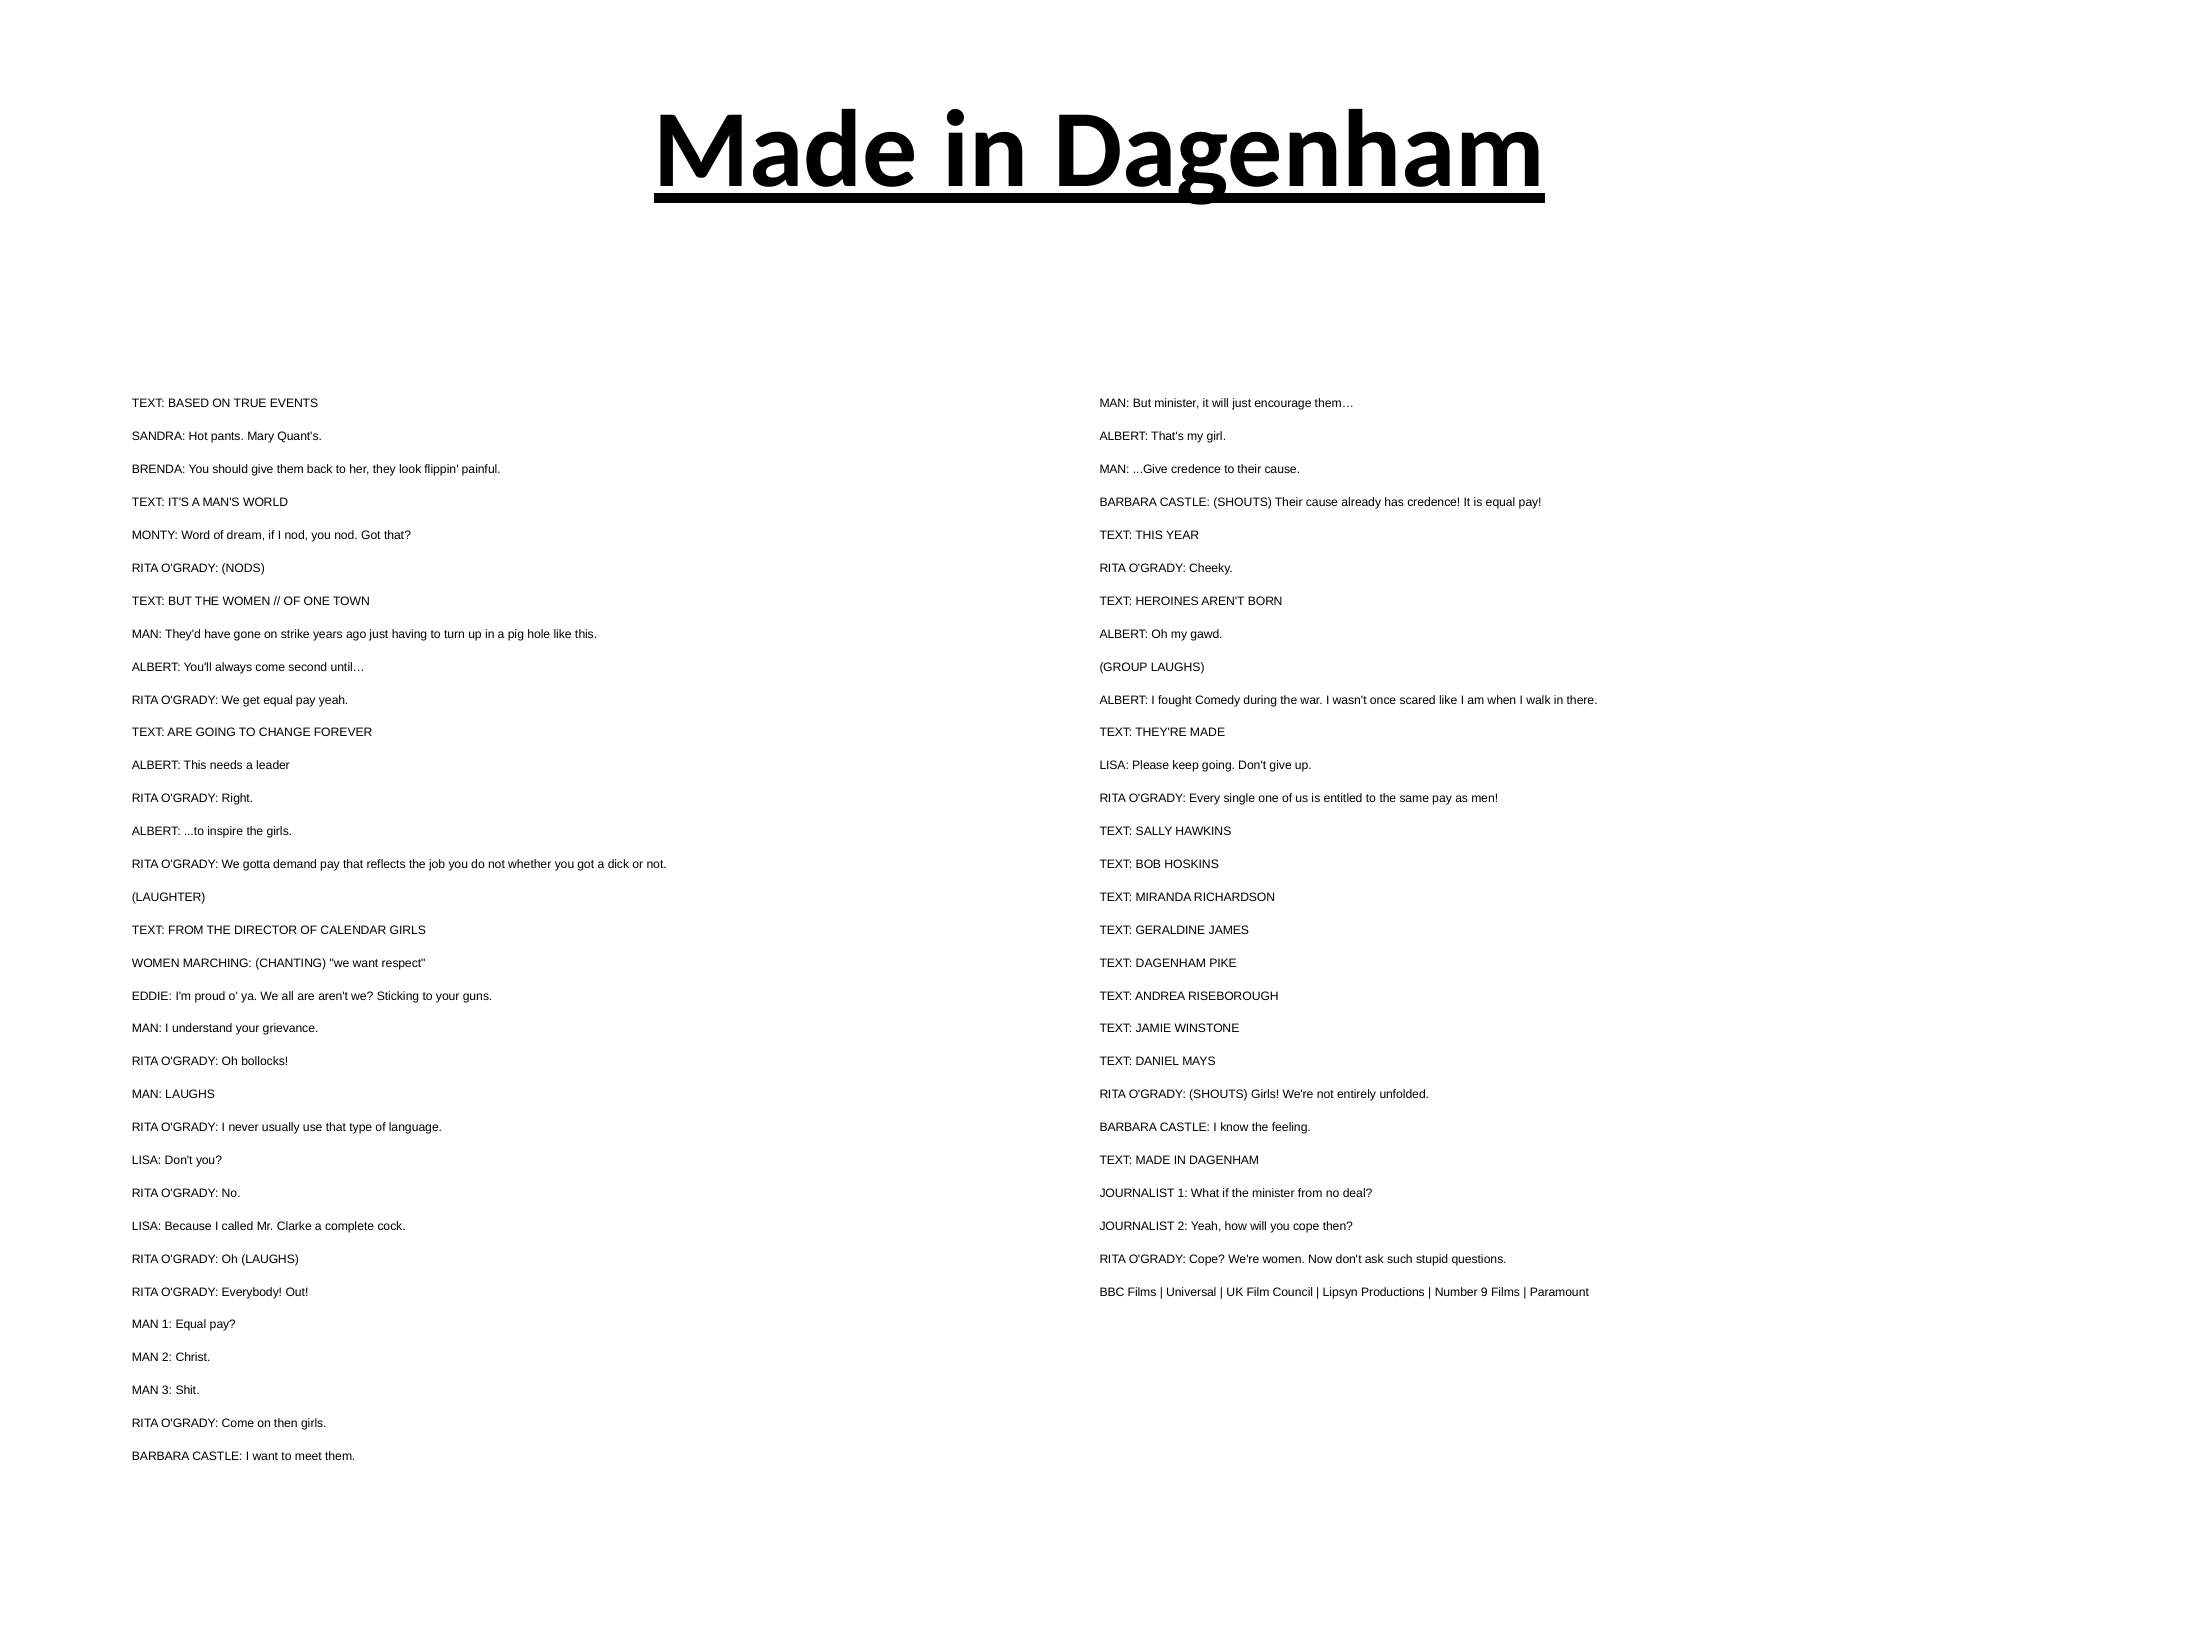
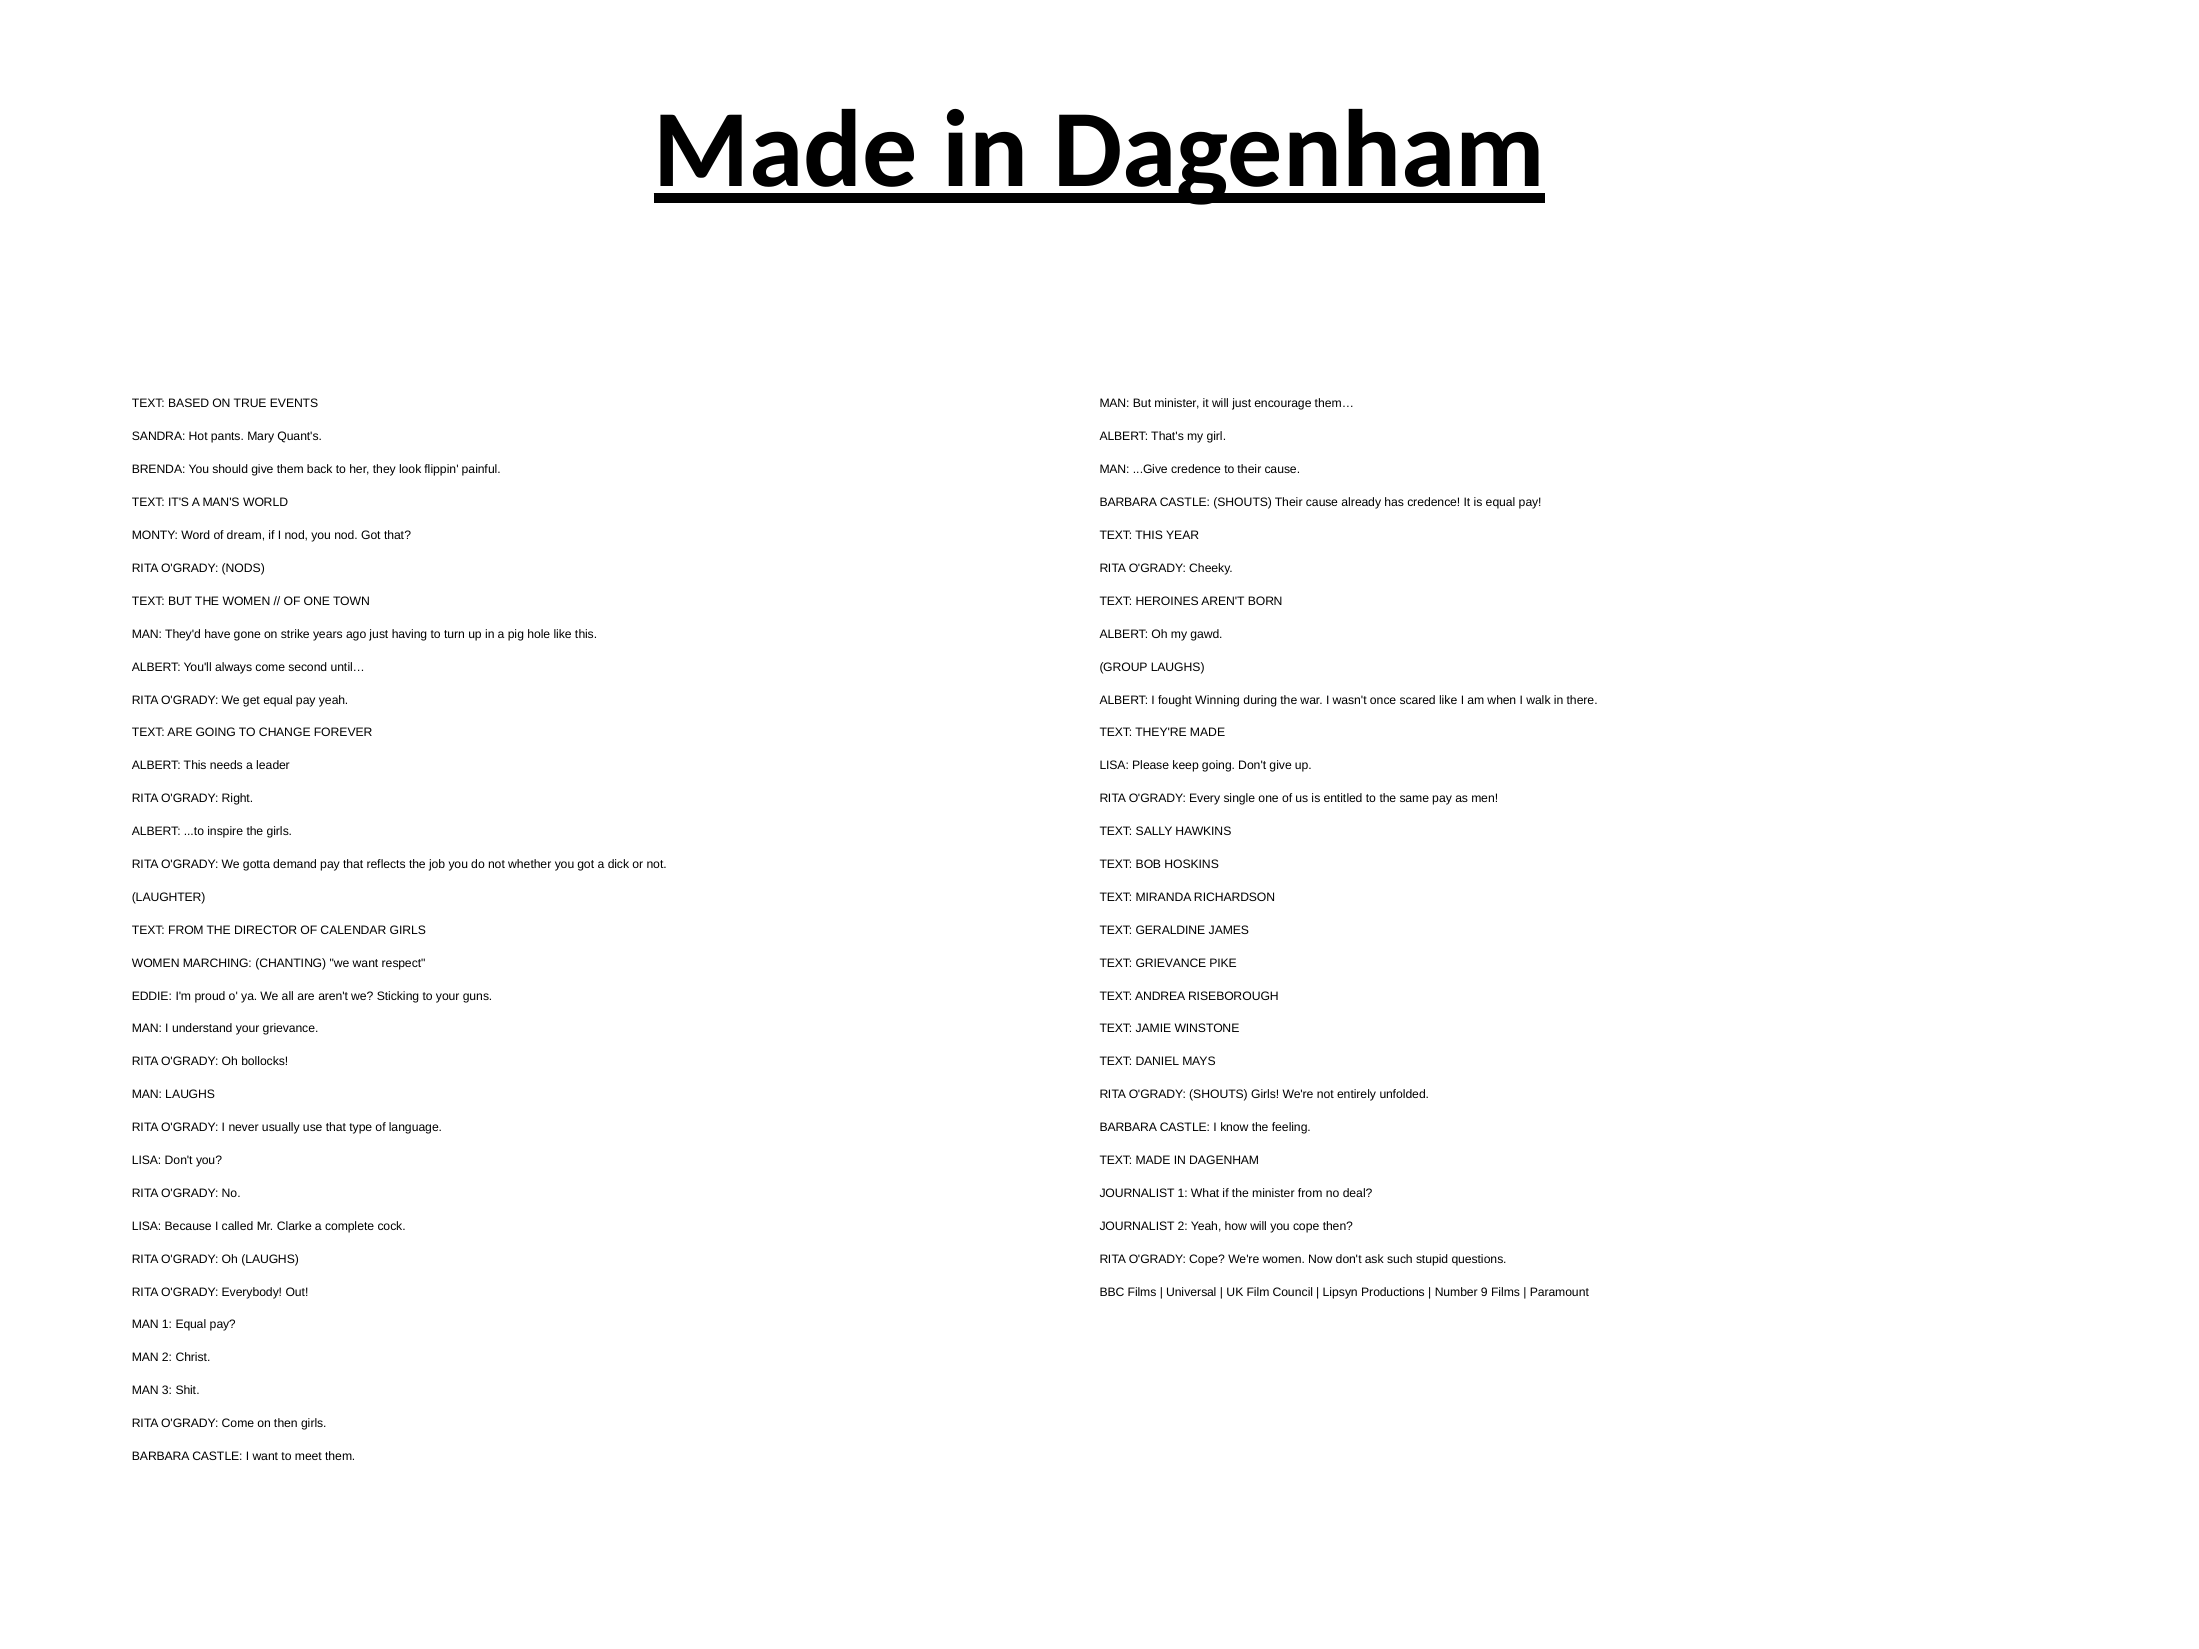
Comedy: Comedy -> Winning
TEXT DAGENHAM: DAGENHAM -> GRIEVANCE
